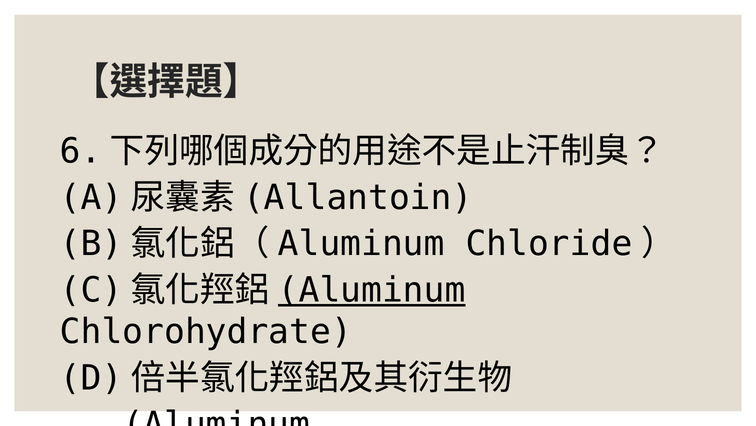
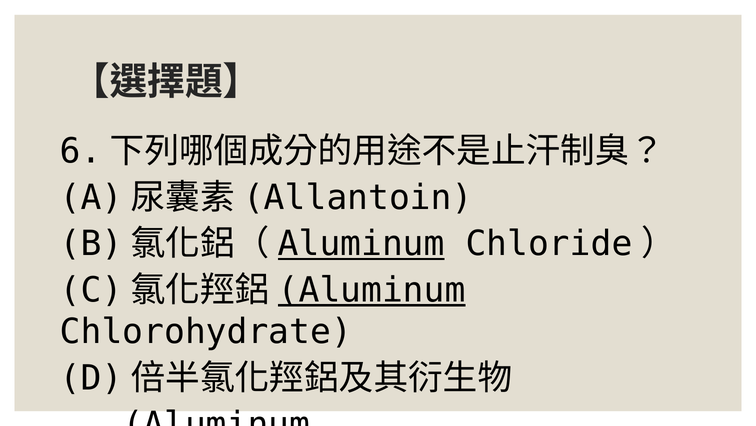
Aluminum at (361, 244) underline: none -> present
